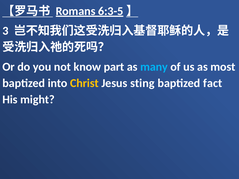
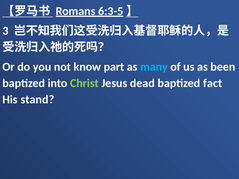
most: most -> been
Christ colour: yellow -> light green
sting: sting -> dead
might: might -> stand
